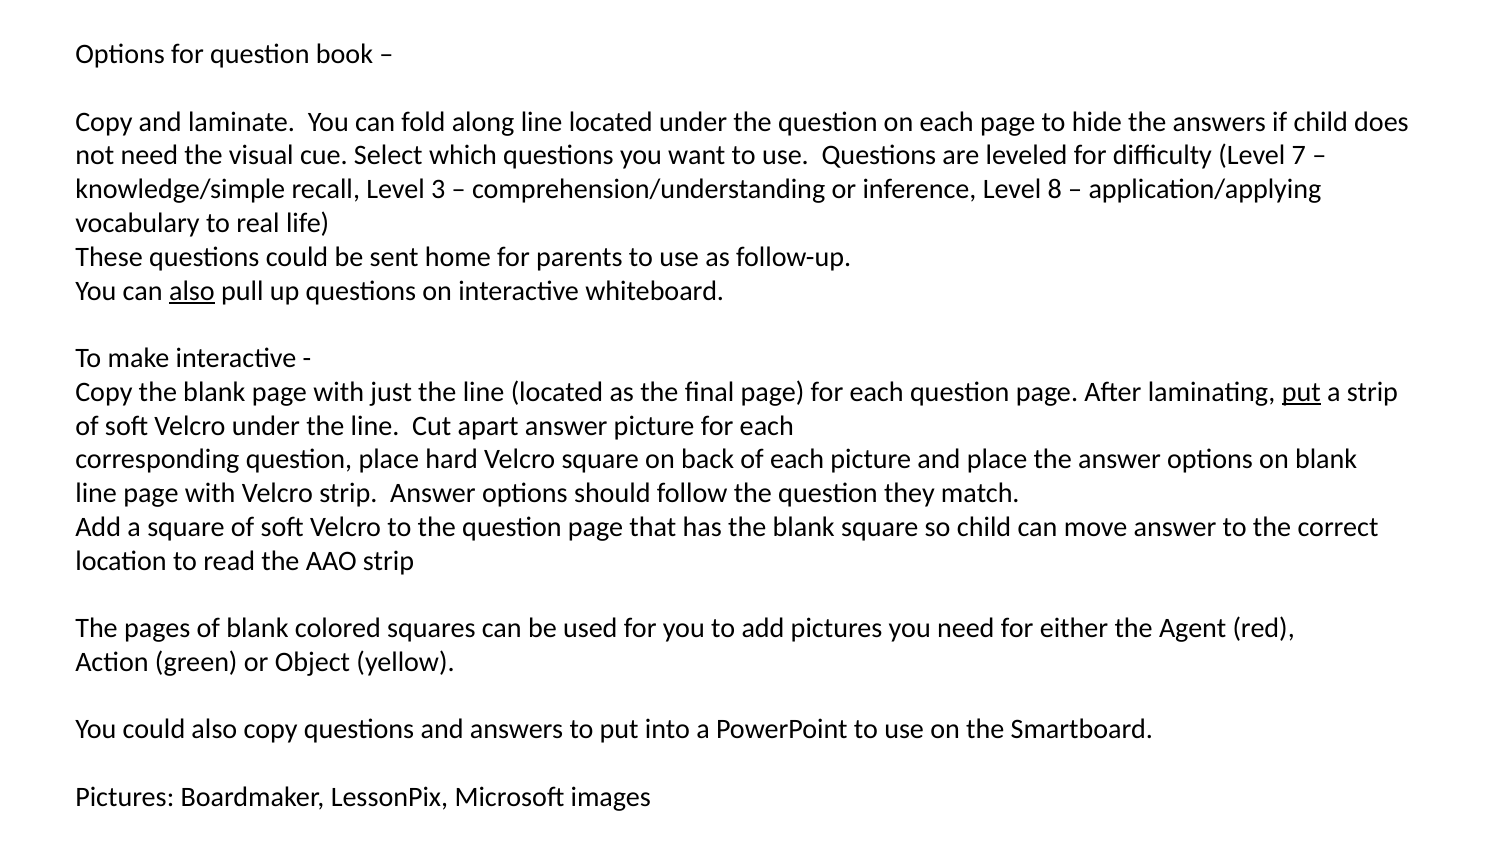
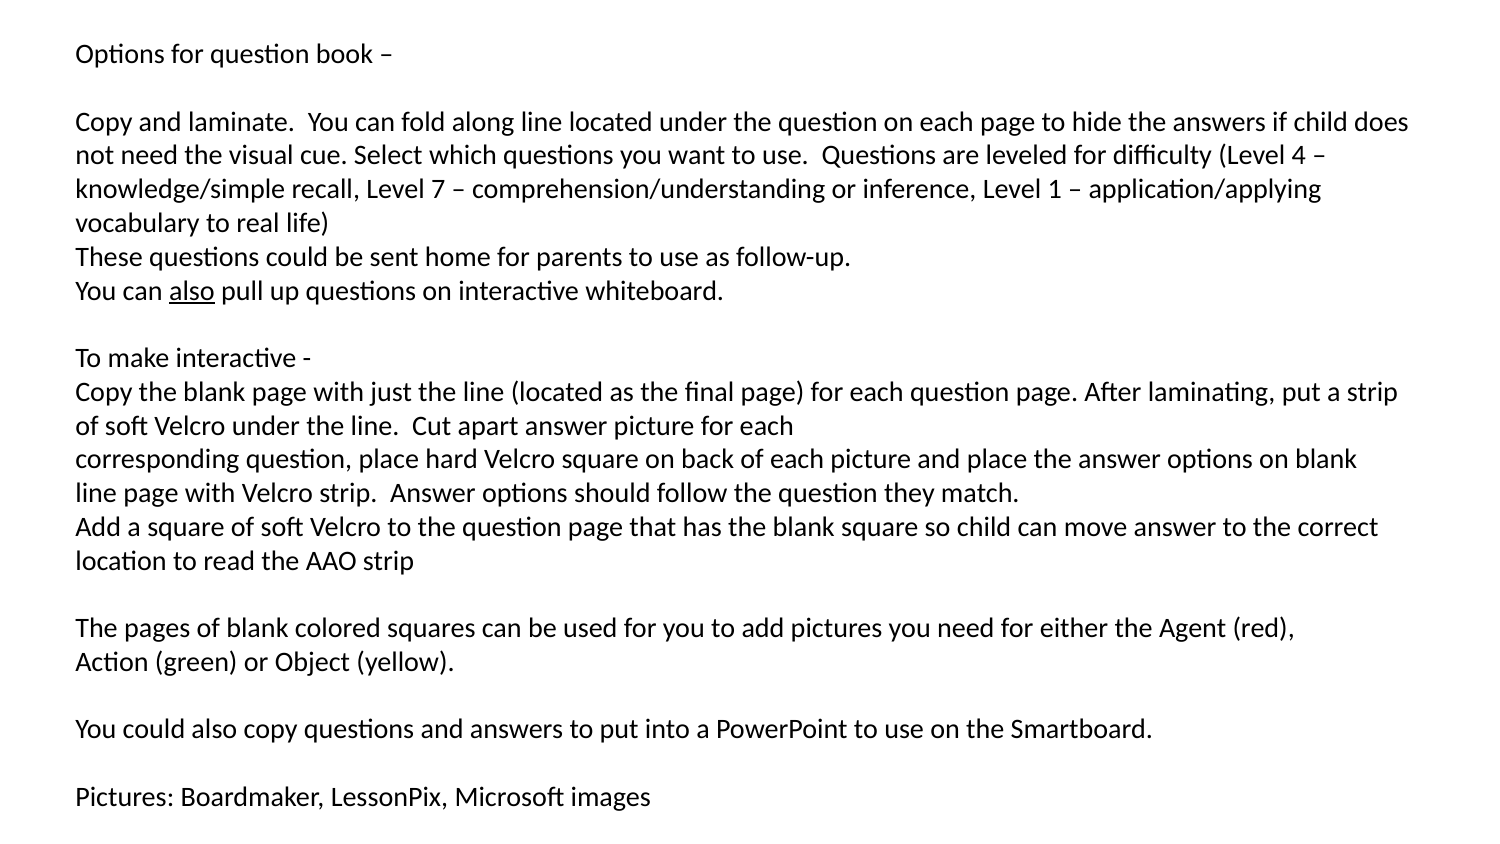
7: 7 -> 4
3: 3 -> 7
8: 8 -> 1
put at (1301, 392) underline: present -> none
